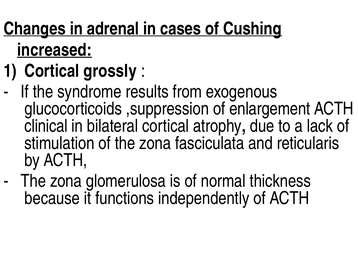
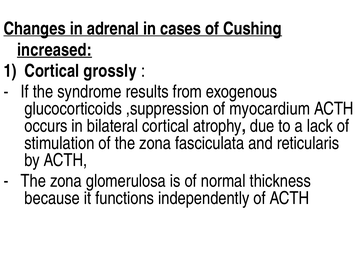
enlargement: enlargement -> myocardium
clinical: clinical -> occurs
